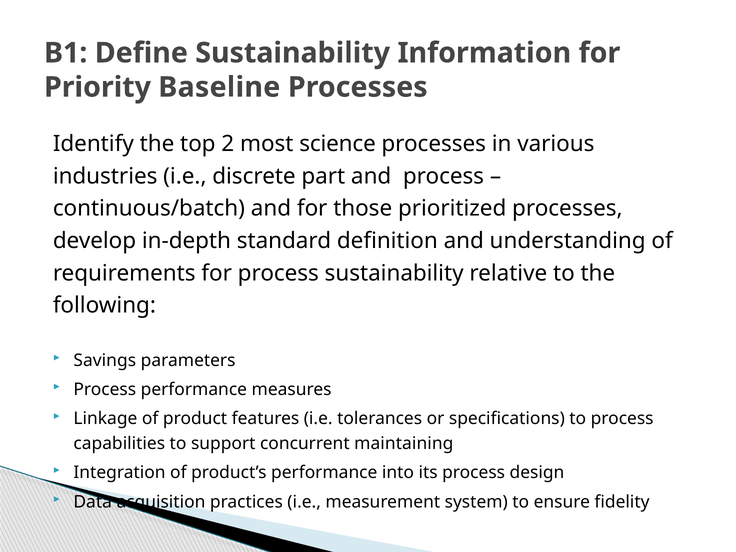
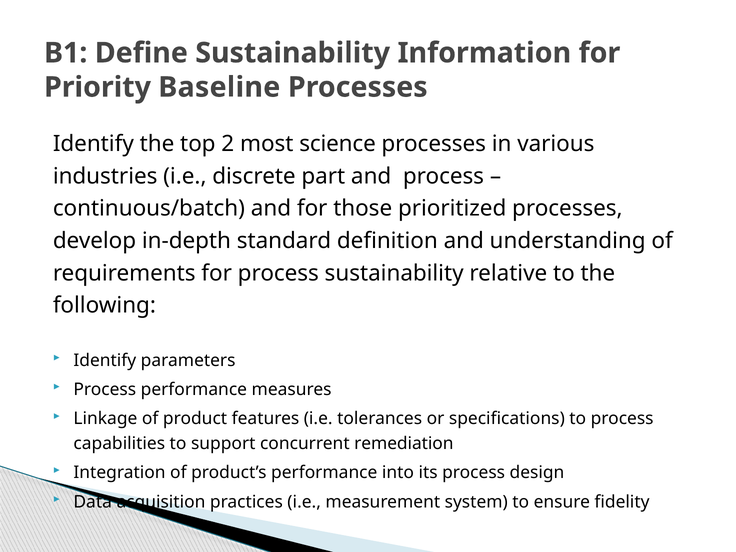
Savings at (105, 360): Savings -> Identify
maintaining: maintaining -> remediation
